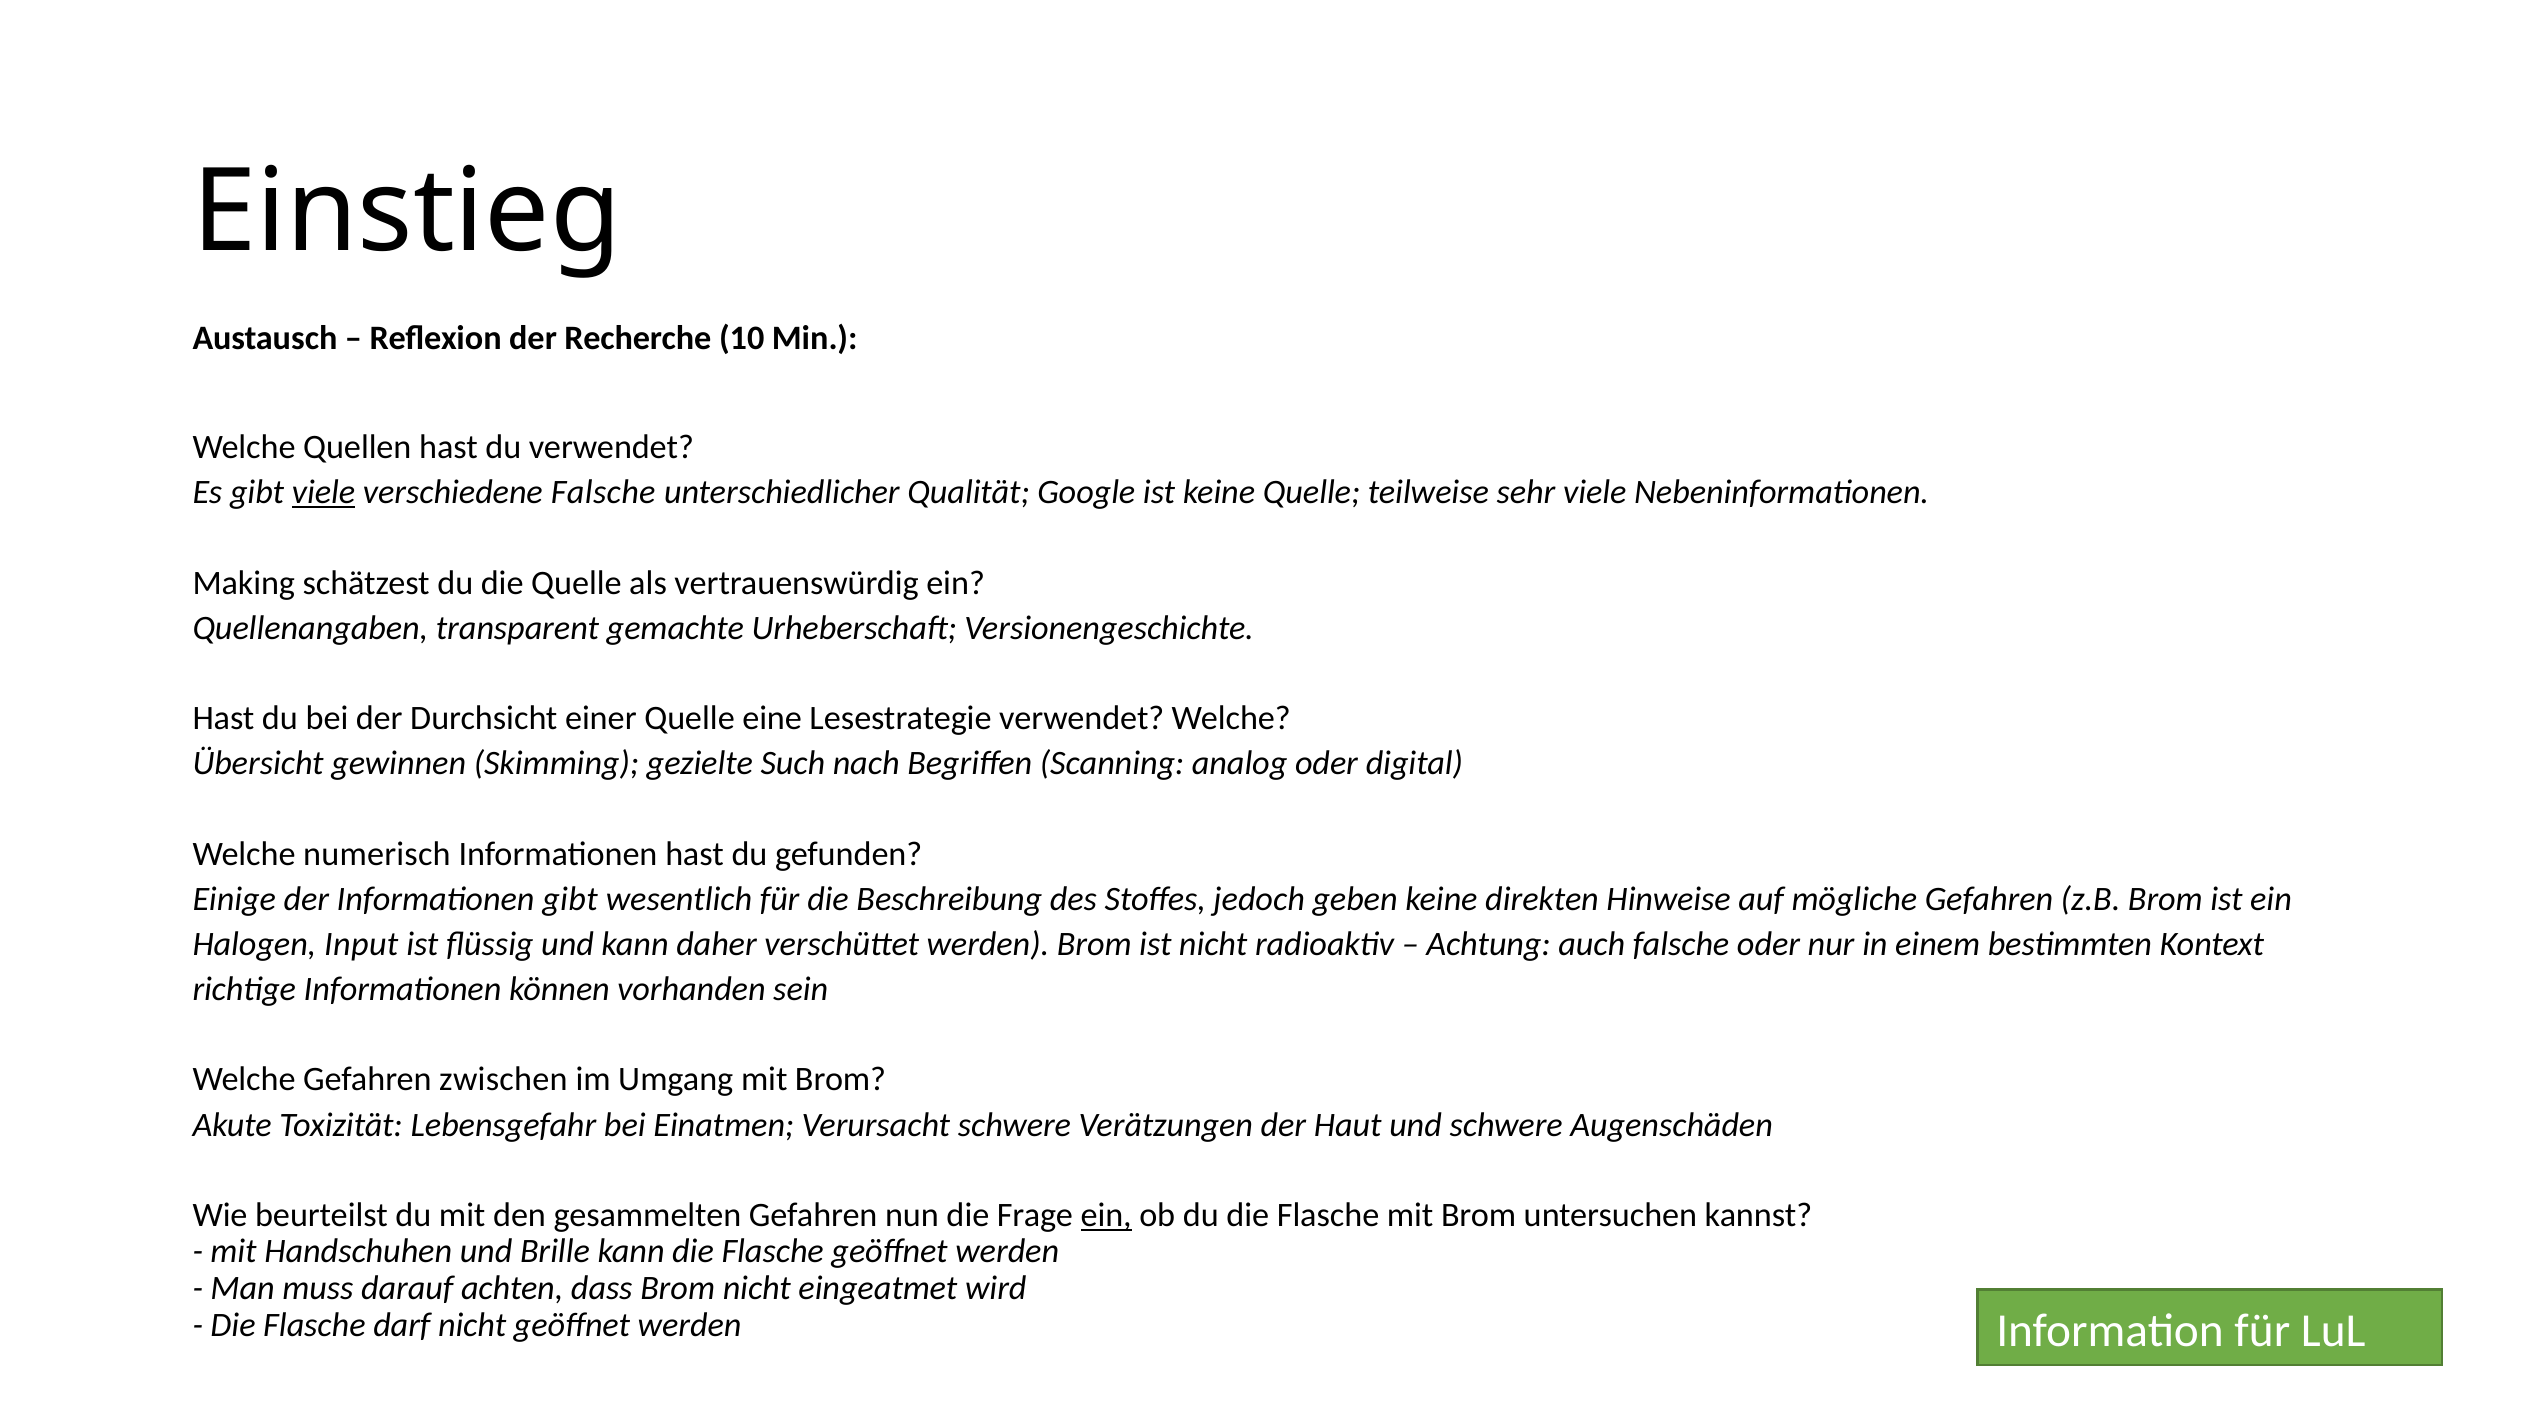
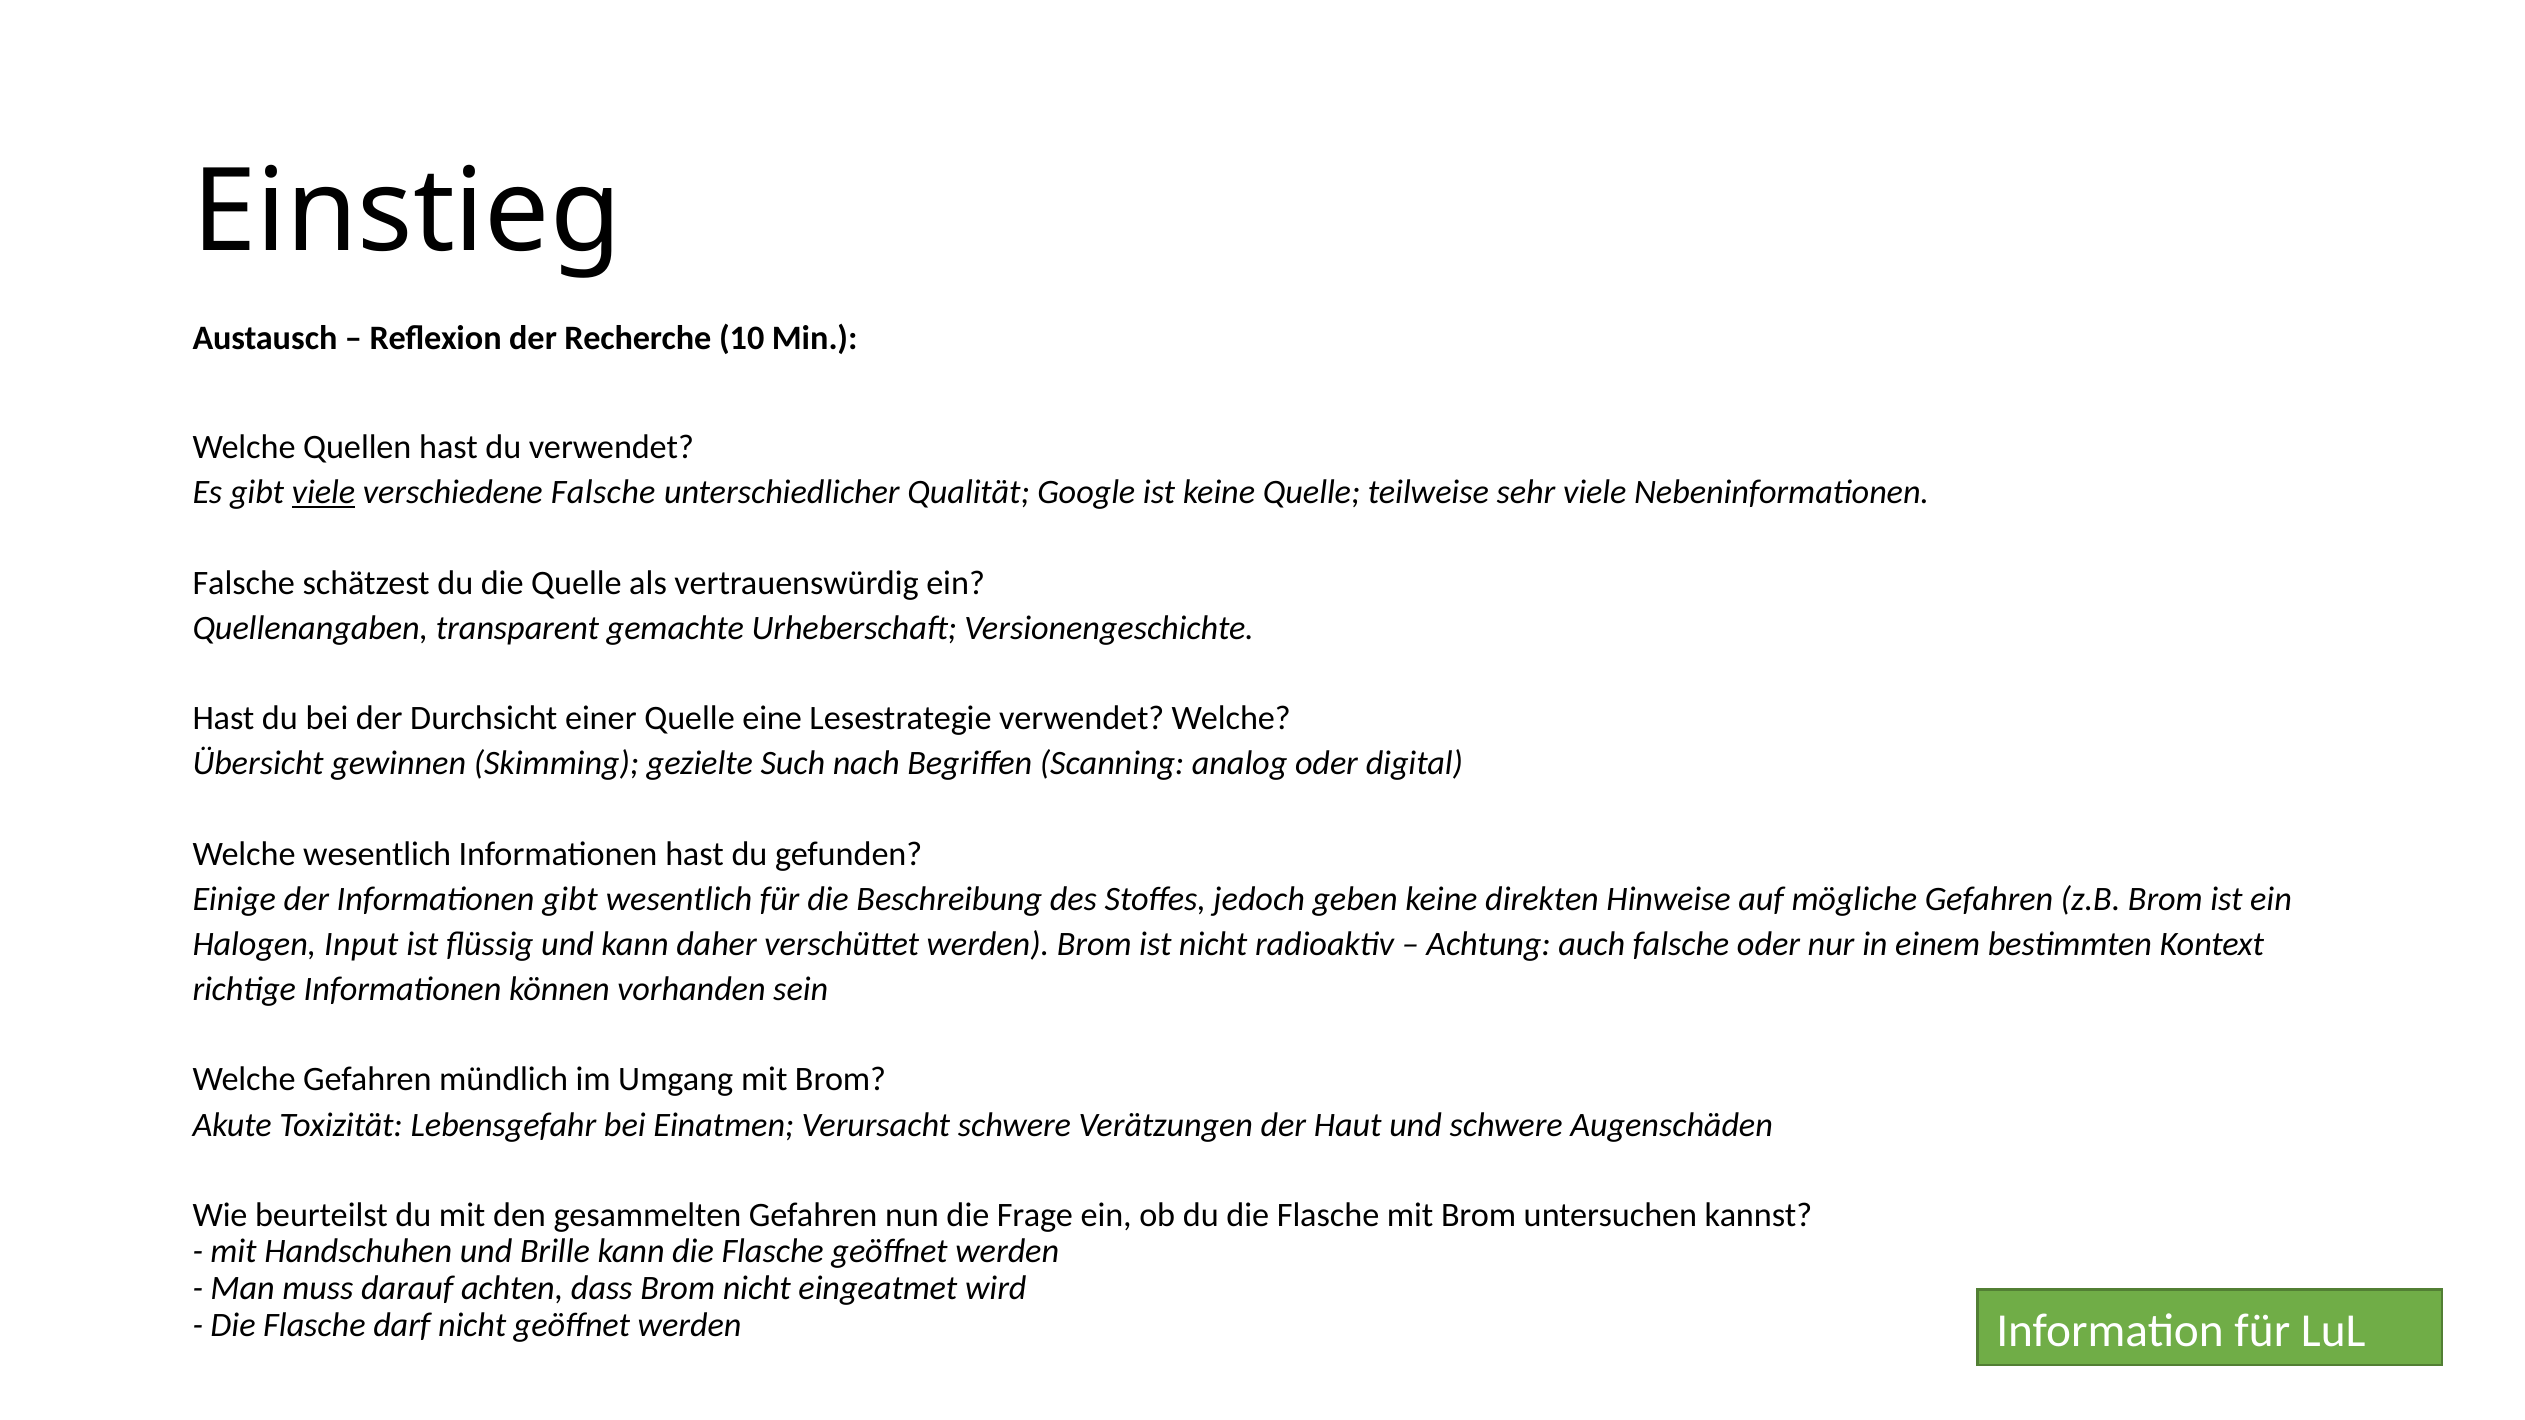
Making at (244, 583): Making -> Falsche
Welche numerisch: numerisch -> wesentlich
zwischen: zwischen -> mündlich
ein at (1106, 1215) underline: present -> none
